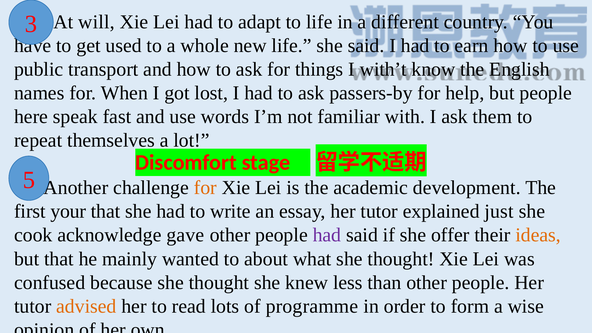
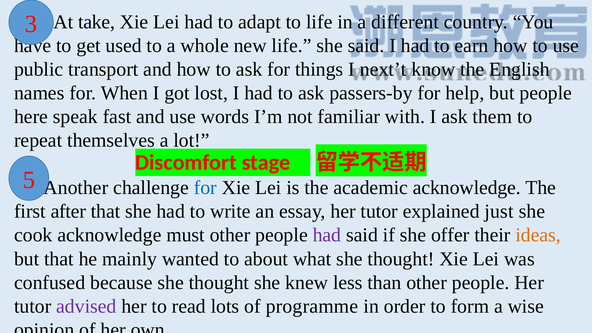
will: will -> take
with’t: with’t -> next’t
for at (205, 188) colour: orange -> blue
academic development: development -> acknowledge
your: your -> after
gave: gave -> must
advised colour: orange -> purple
